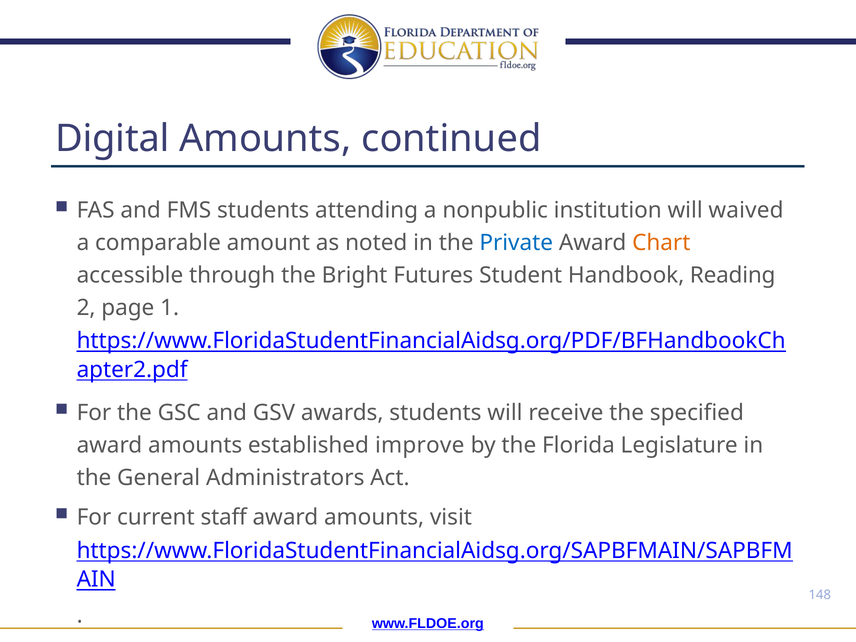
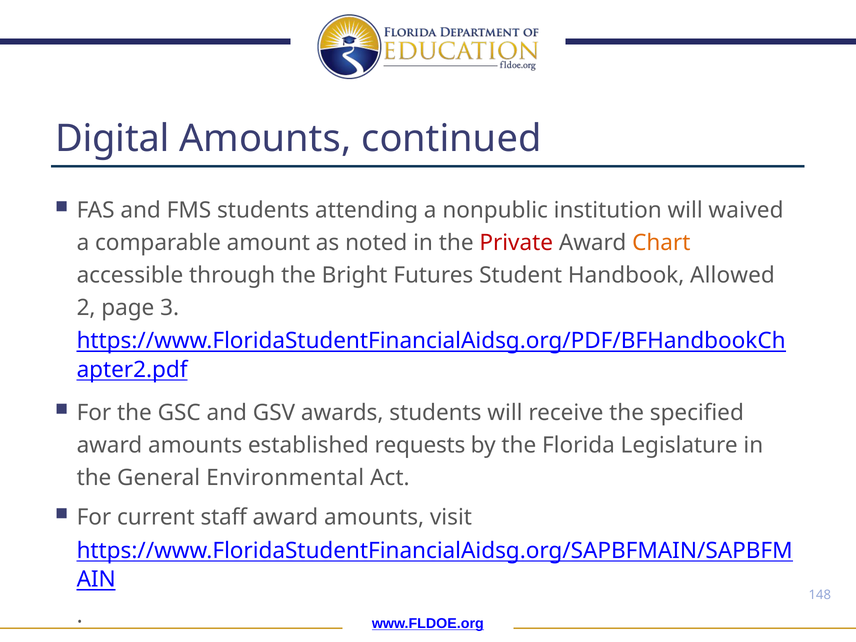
Private colour: blue -> red
Reading: Reading -> Allowed
1: 1 -> 3
improve: improve -> requests
Administrators: Administrators -> Environmental
